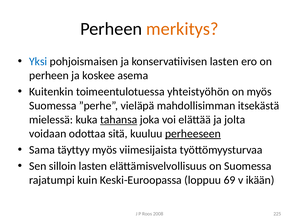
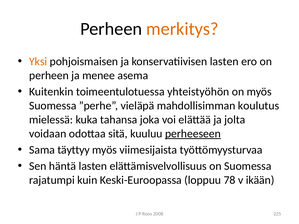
Yksi colour: blue -> orange
koskee: koskee -> menee
itsekästä: itsekästä -> koulutus
tahansa underline: present -> none
silloin: silloin -> häntä
69: 69 -> 78
